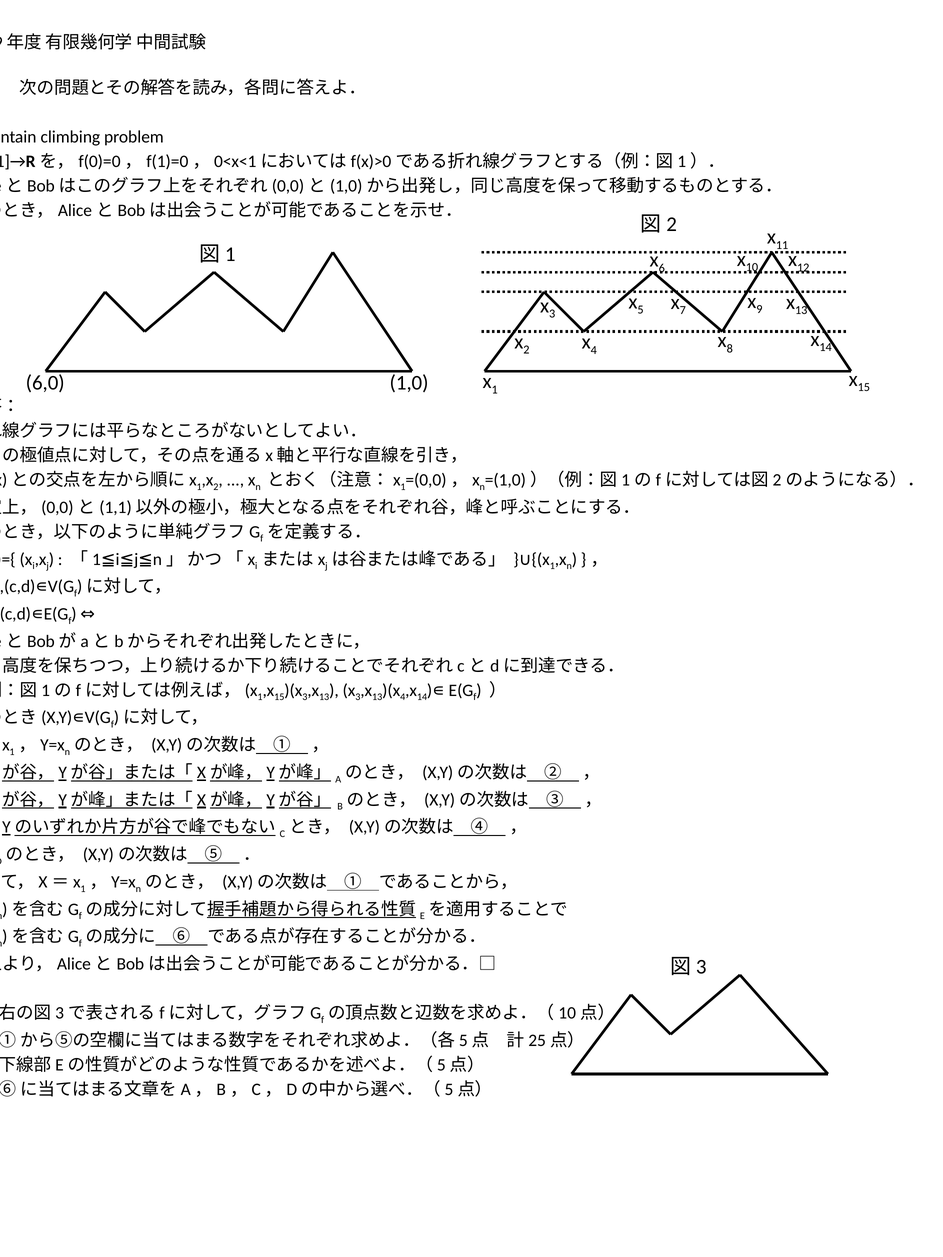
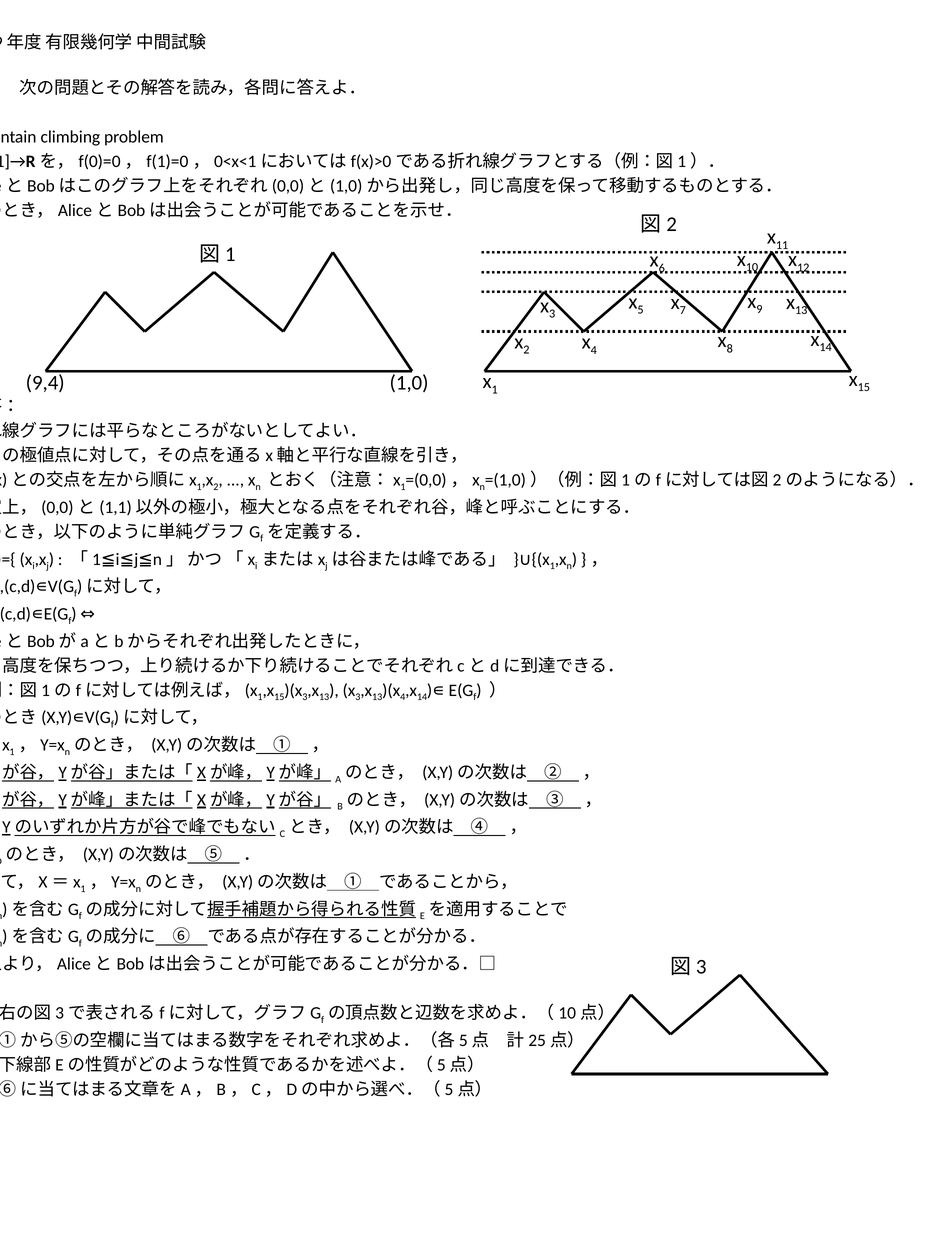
6,0: 6,0 -> 9,4
